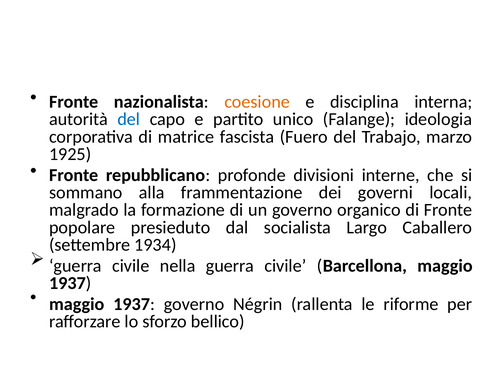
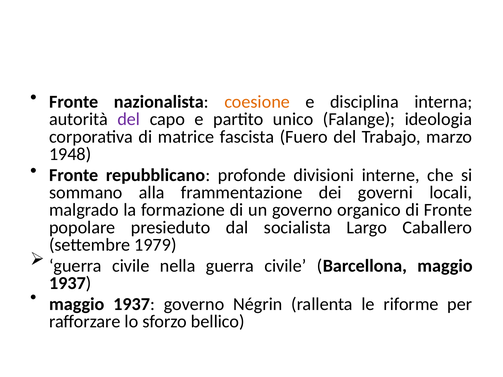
del at (129, 119) colour: blue -> purple
1925: 1925 -> 1948
1934: 1934 -> 1979
